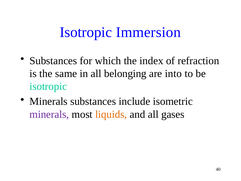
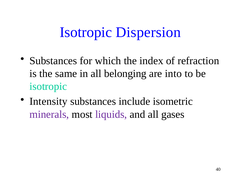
Immersion: Immersion -> Dispersion
Minerals at (49, 101): Minerals -> Intensity
liquids colour: orange -> purple
